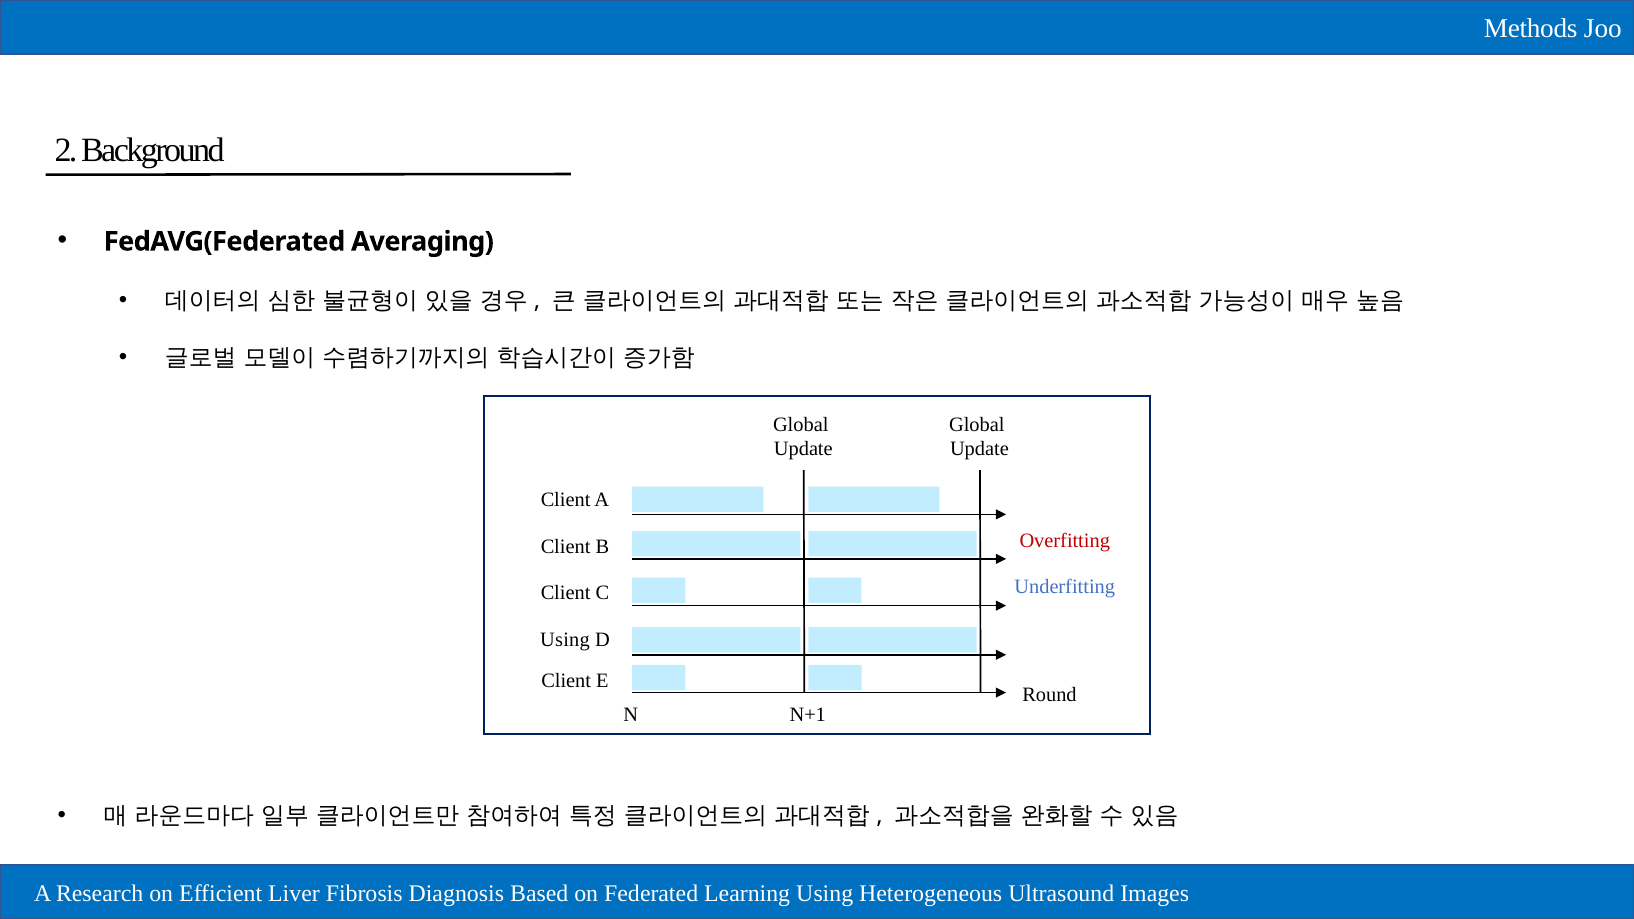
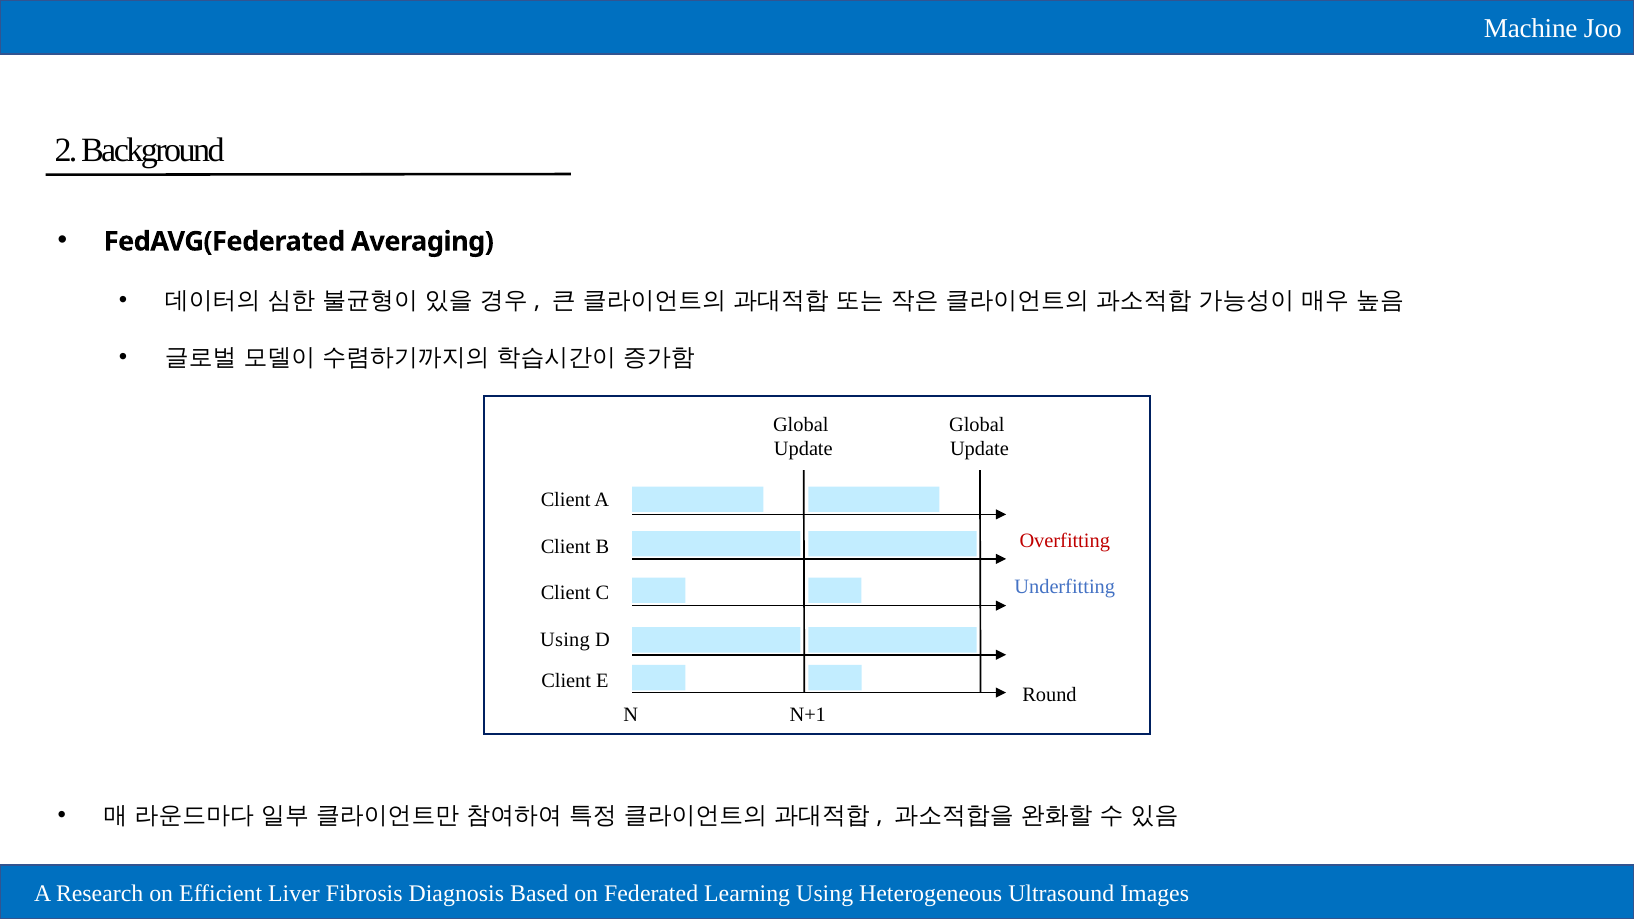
Methods: Methods -> Machine
